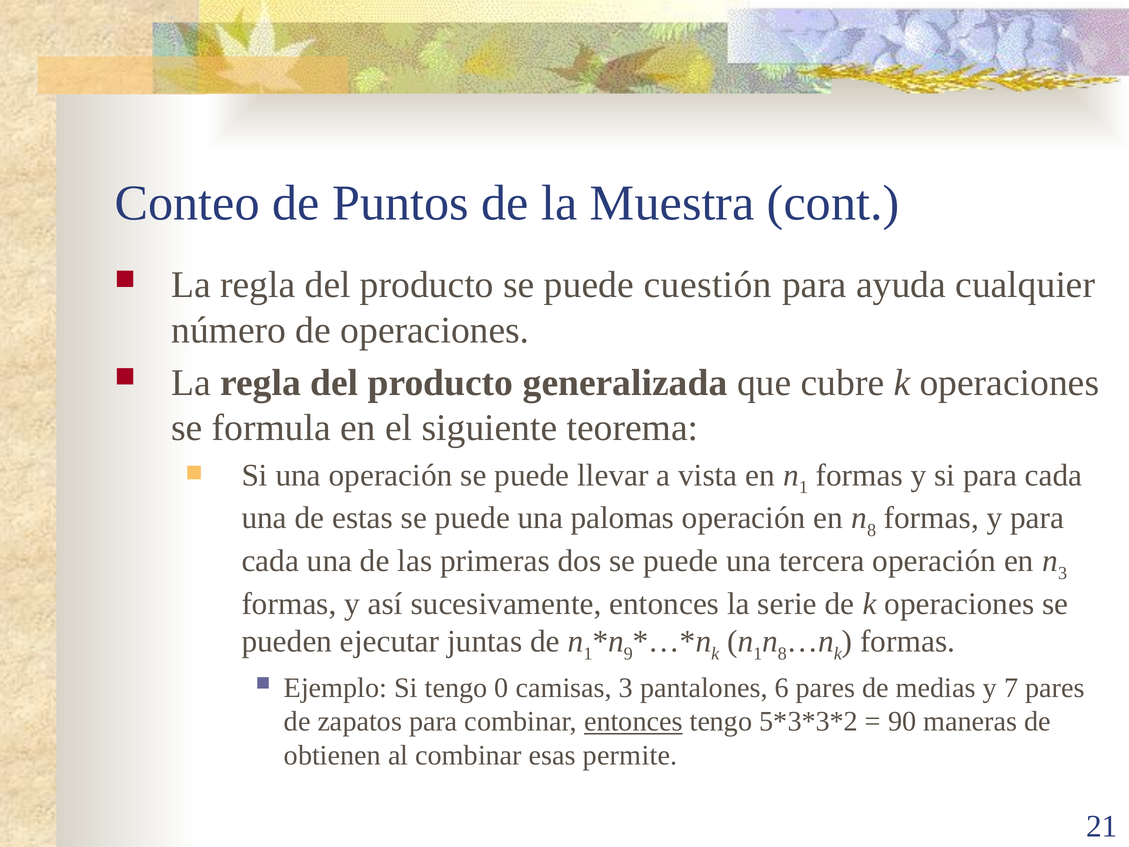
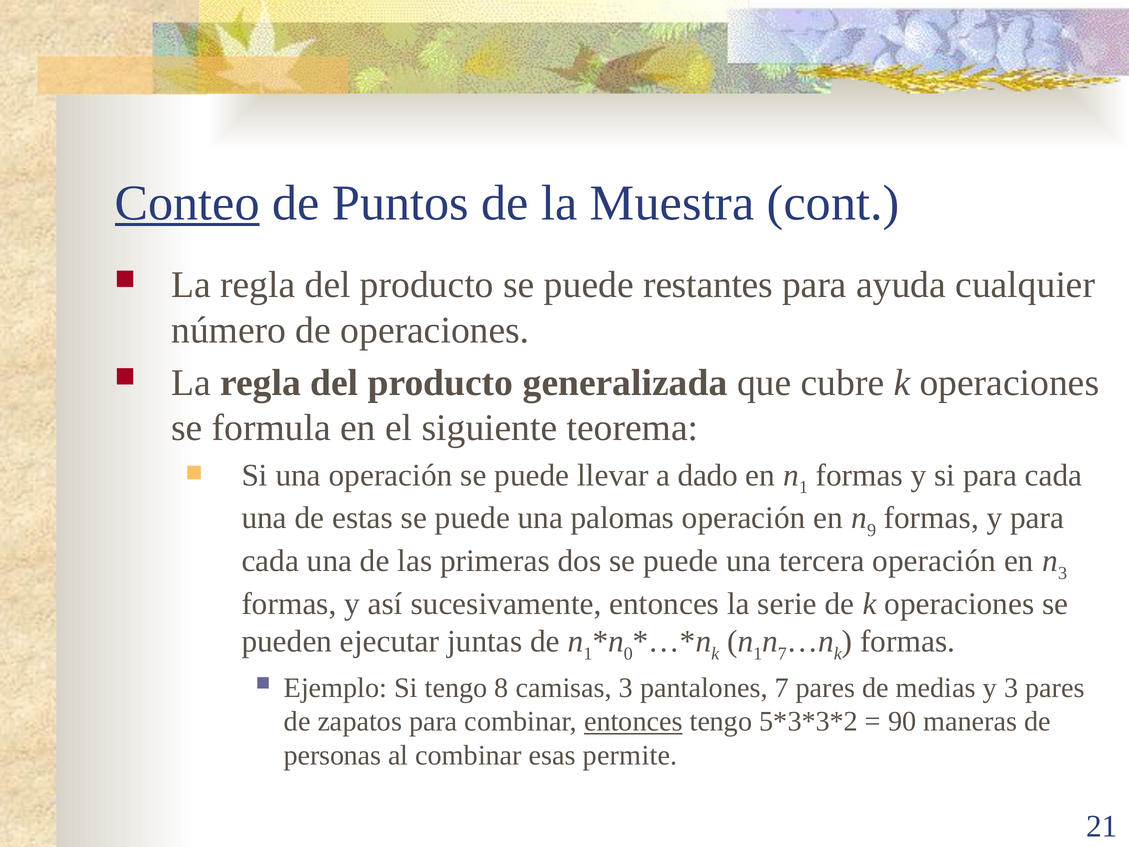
Conteo underline: none -> present
cuestión: cuestión -> restantes
vista: vista -> dado
8 at (872, 530): 8 -> 9
9: 9 -> 0
8 at (782, 653): 8 -> 7
0: 0 -> 8
pantalones 6: 6 -> 7
y 7: 7 -> 3
obtienen: obtienen -> personas
